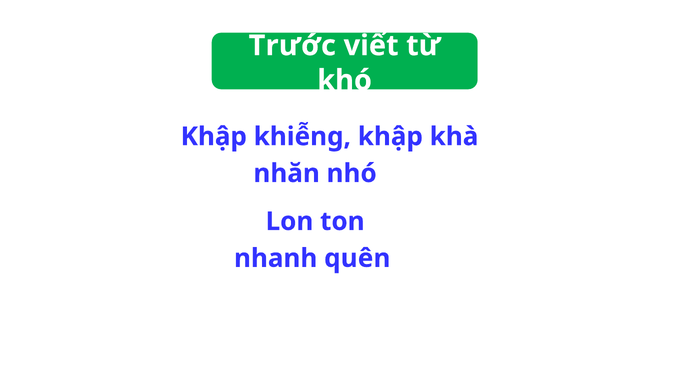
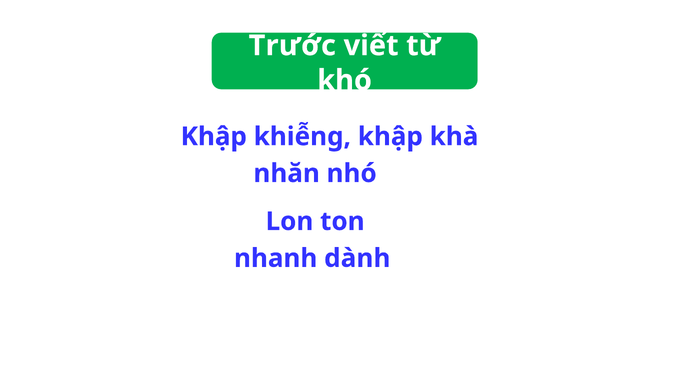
quên: quên -> dành
